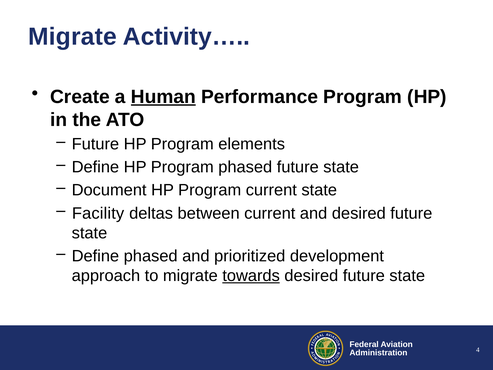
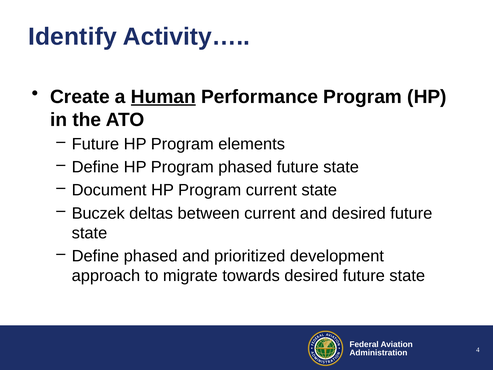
Migrate at (72, 37): Migrate -> Identify
Facility: Facility -> Buczek
towards underline: present -> none
